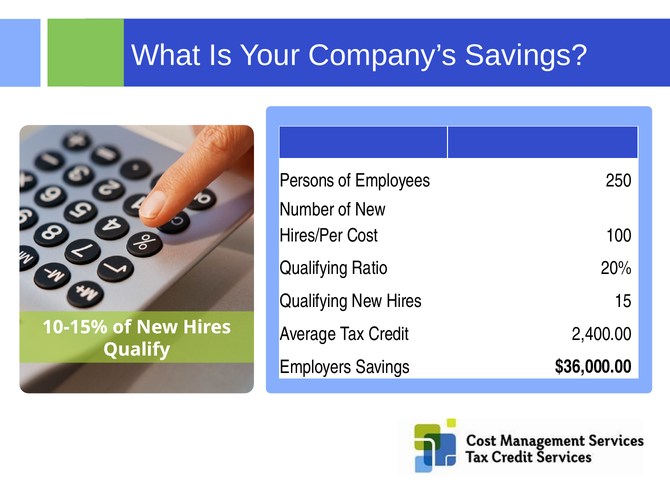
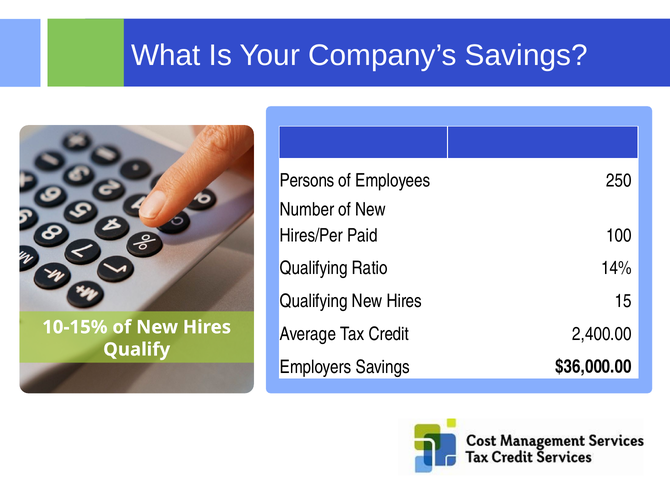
Cost: Cost -> Paid
20%: 20% -> 14%
